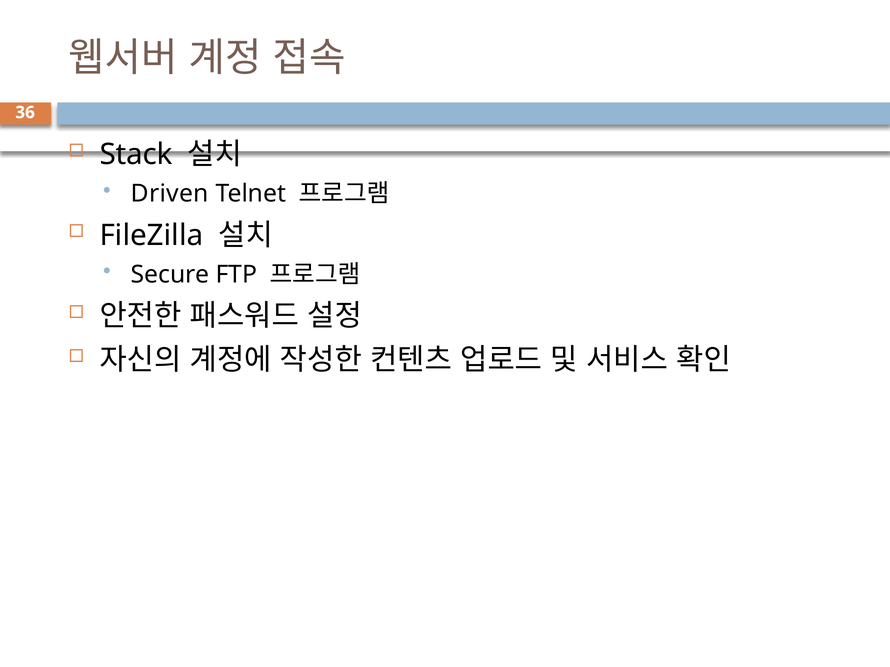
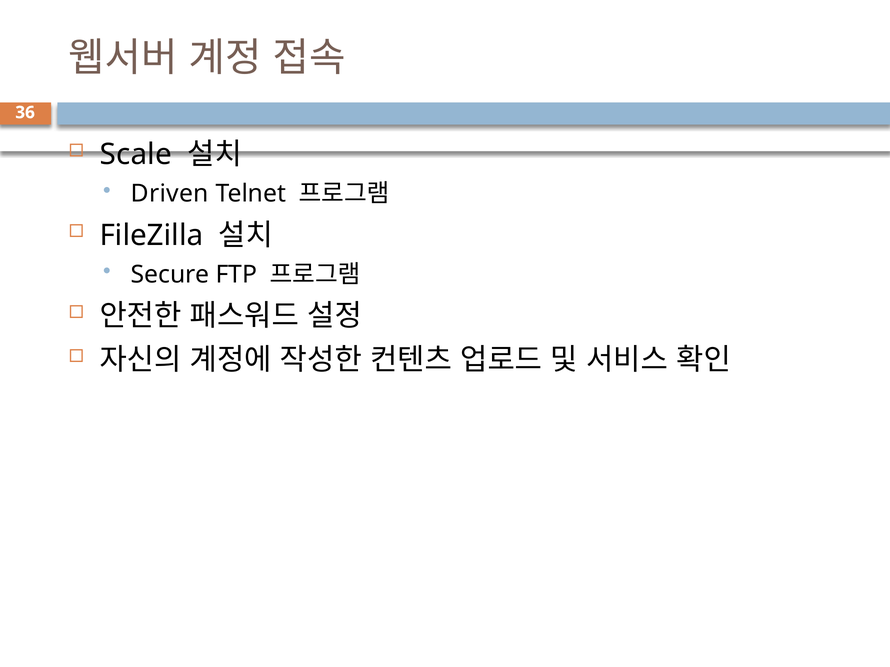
Stack: Stack -> Scale
